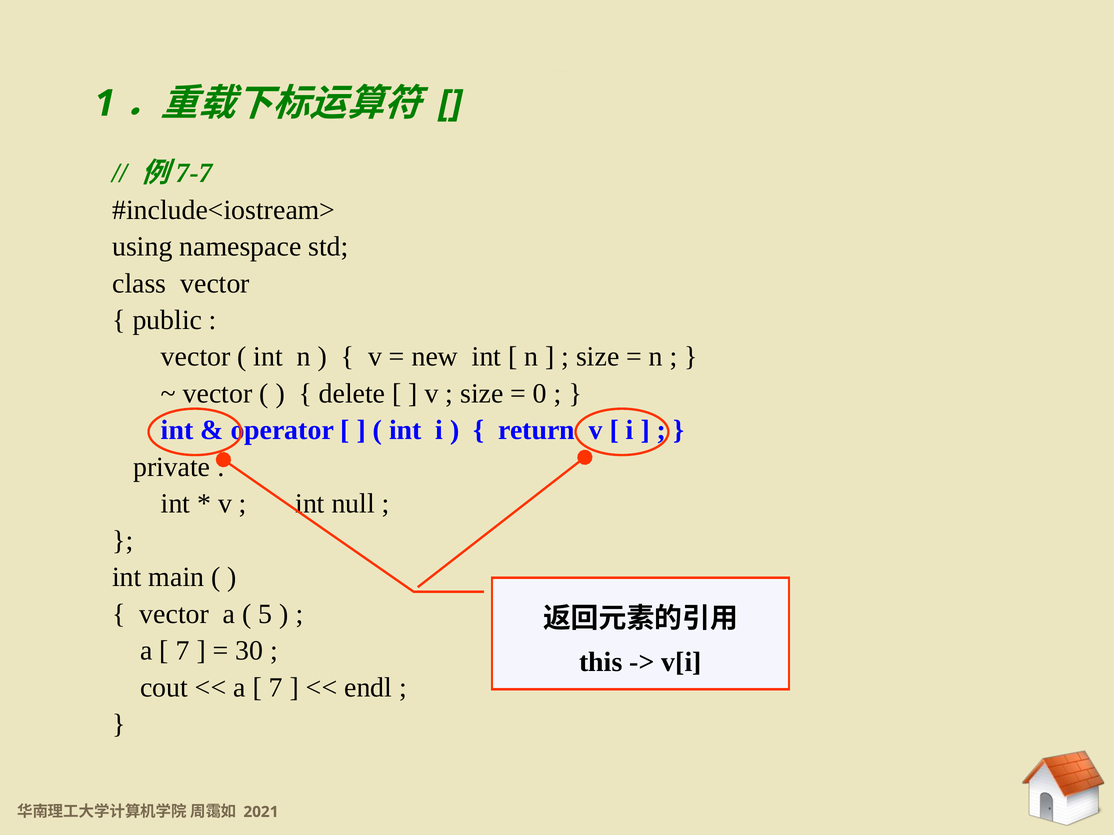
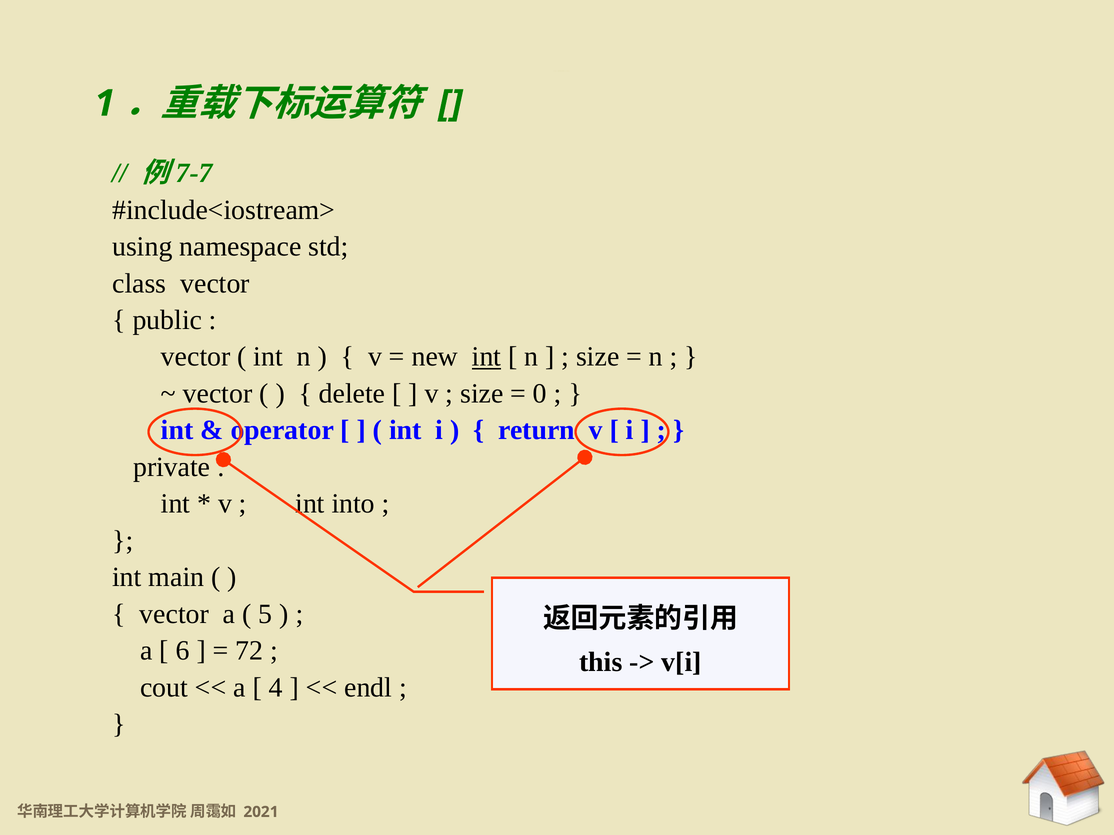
int at (487, 357) underline: none -> present
null: null -> into
7 at (183, 651): 7 -> 6
30: 30 -> 72
7 at (276, 688): 7 -> 4
